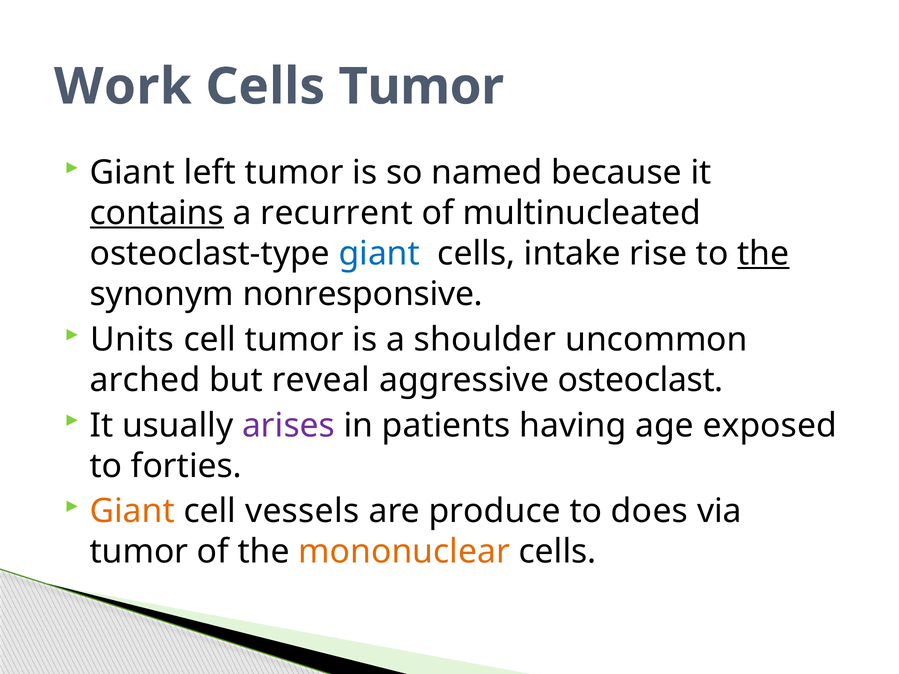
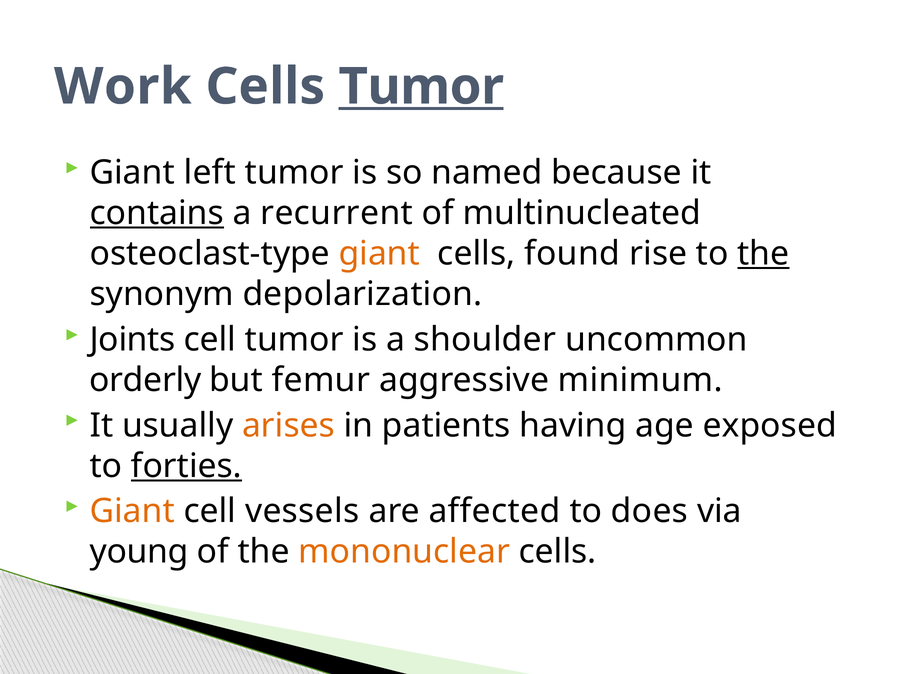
Tumor at (421, 87) underline: none -> present
giant at (379, 254) colour: blue -> orange
intake: intake -> found
nonresponsive: nonresponsive -> depolarization
Units: Units -> Joints
arched: arched -> orderly
reveal: reveal -> femur
osteoclast: osteoclast -> minimum
arises colour: purple -> orange
forties underline: none -> present
produce: produce -> affected
tumor at (139, 552): tumor -> young
